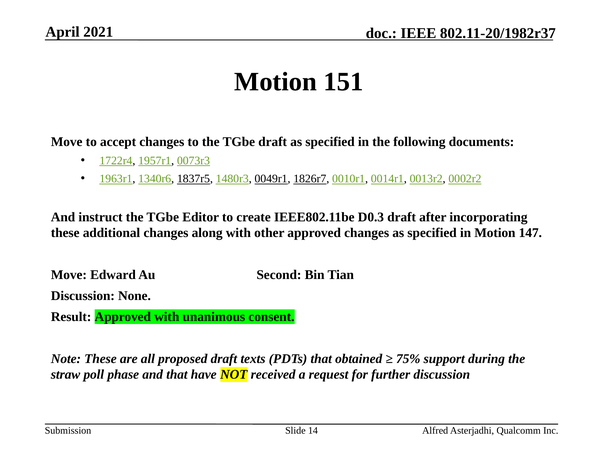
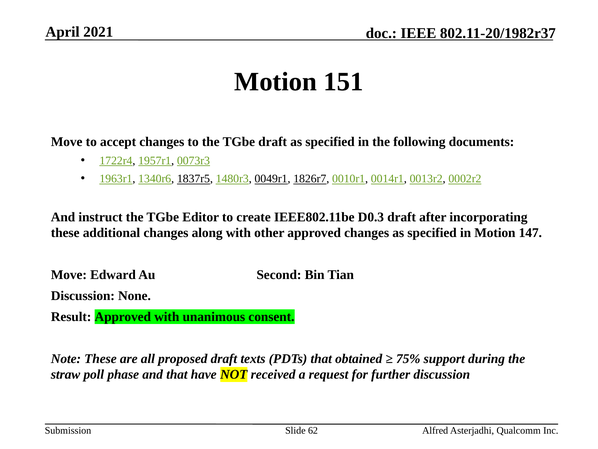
14: 14 -> 62
